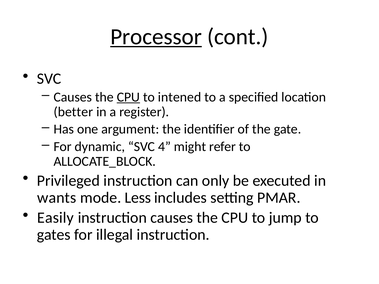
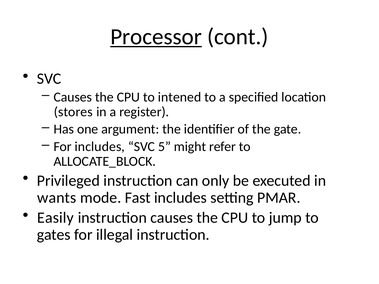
CPU at (128, 97) underline: present -> none
better: better -> stores
For dynamic: dynamic -> includes
4: 4 -> 5
Less: Less -> Fast
